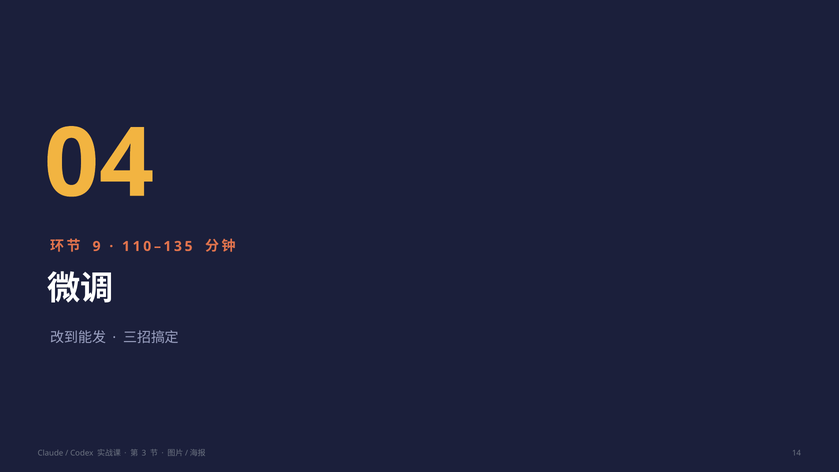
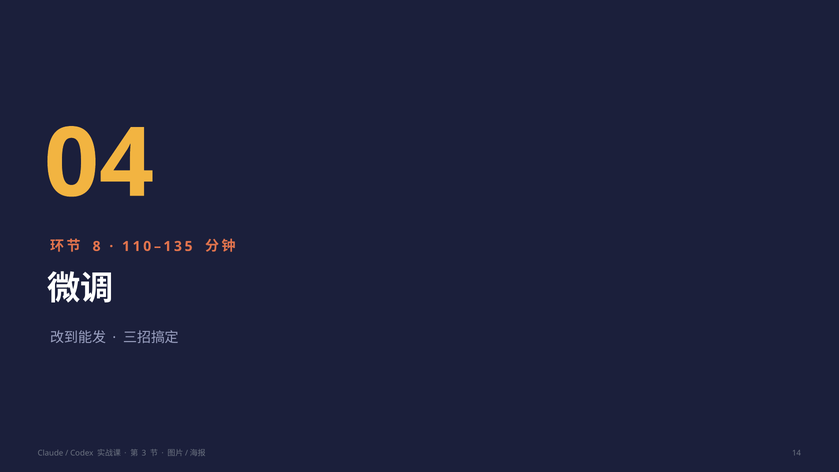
9: 9 -> 8
